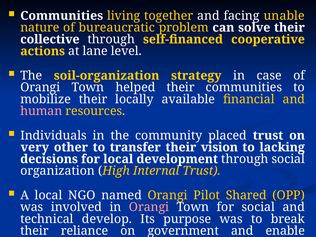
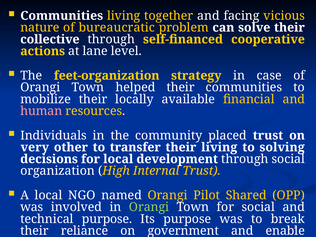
unable: unable -> vicious
soil-organization: soil-organization -> feet-organization
their vision: vision -> living
lacking: lacking -> solving
Orangi at (149, 207) colour: pink -> light green
technical develop: develop -> purpose
